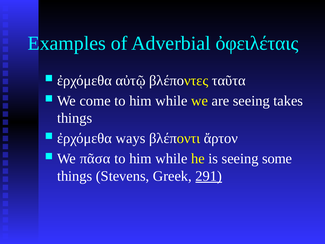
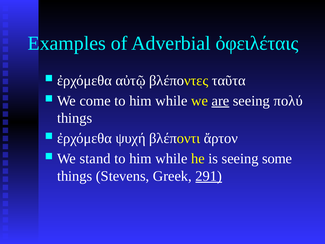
are underline: none -> present
takes: takes -> πολύ
ways: ways -> ψυχή
πᾶσα: πᾶσα -> stand
